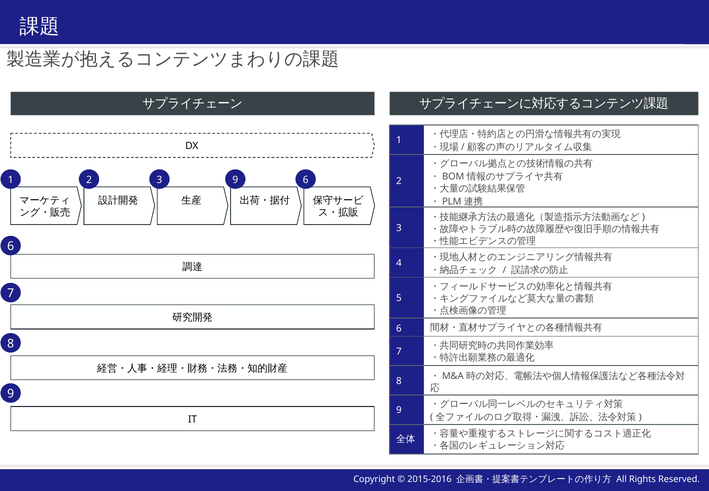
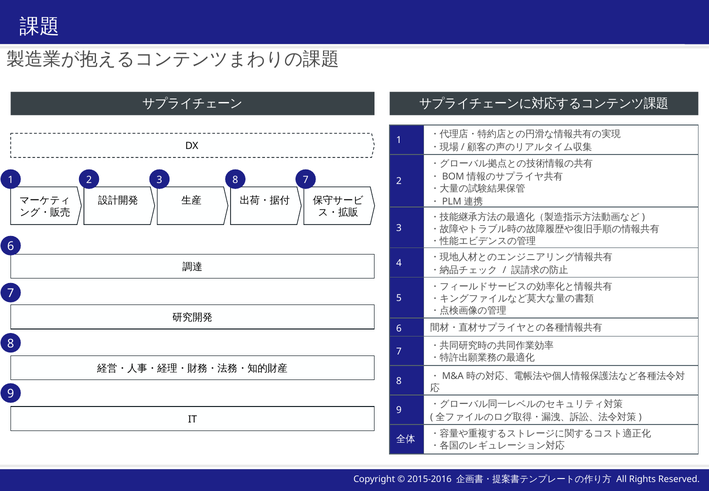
3 9: 9 -> 8
2 6: 6 -> 7
